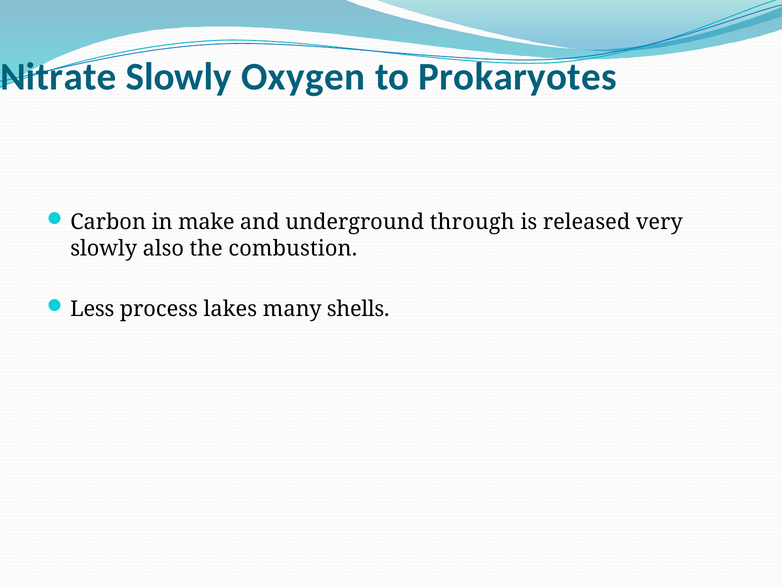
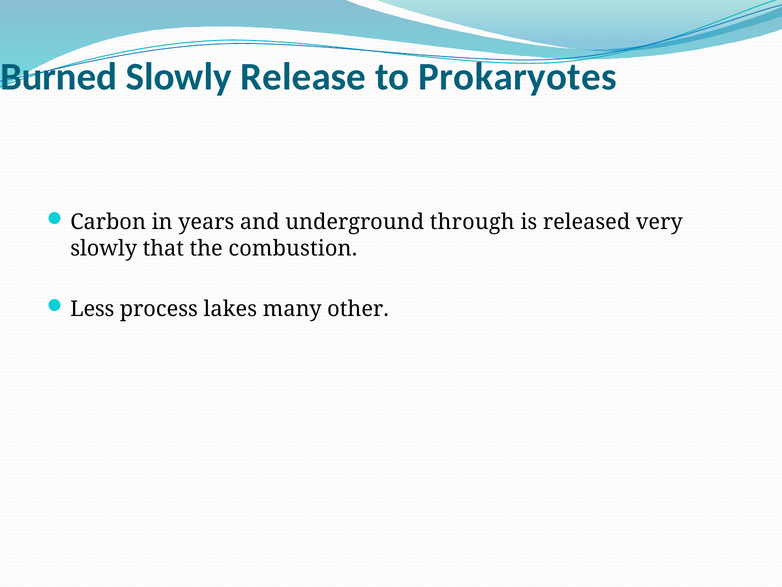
Nitrate: Nitrate -> Burned
Oxygen: Oxygen -> Release
make: make -> years
also: also -> that
shells: shells -> other
